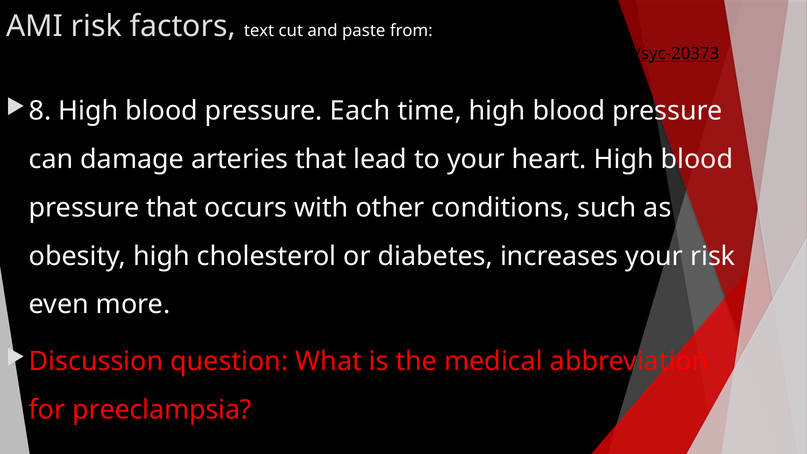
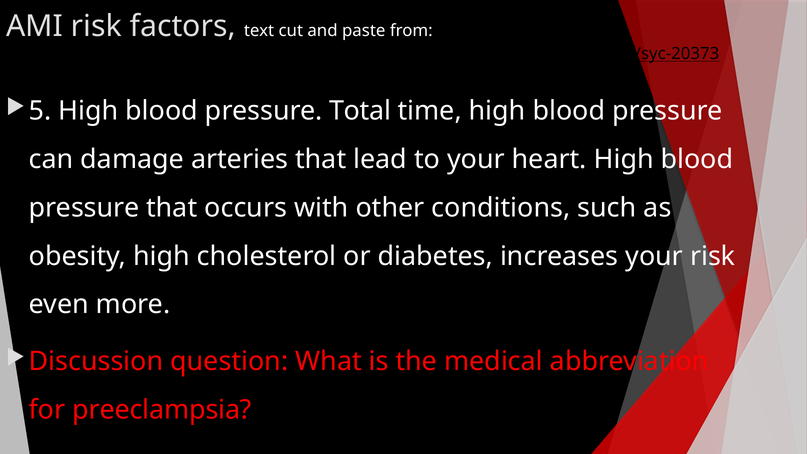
8: 8 -> 5
Each: Each -> Total
